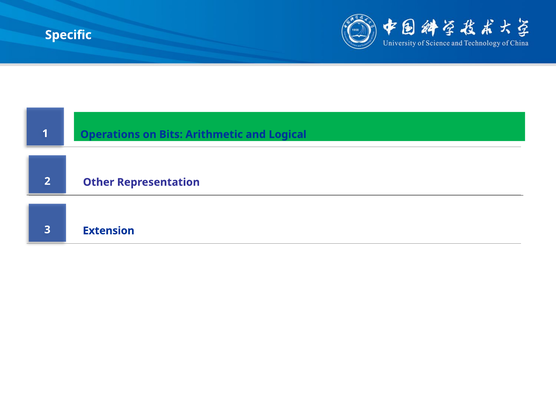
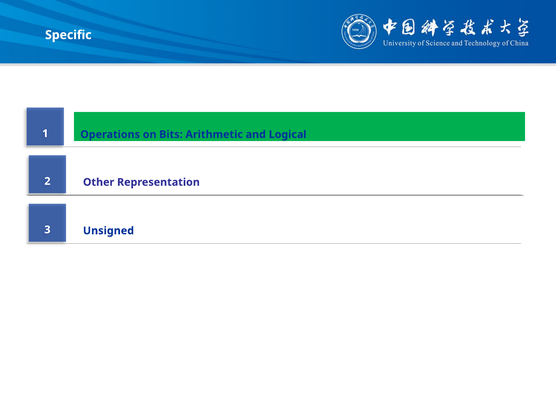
Extension: Extension -> Unsigned
